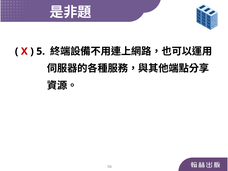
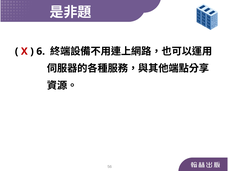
5: 5 -> 6
